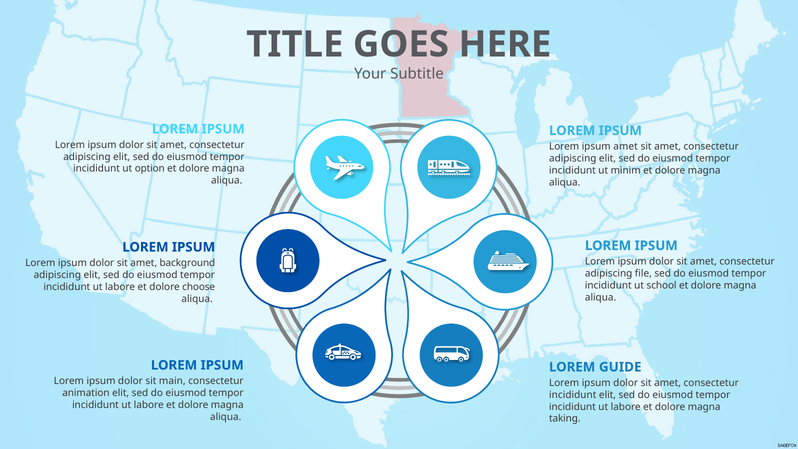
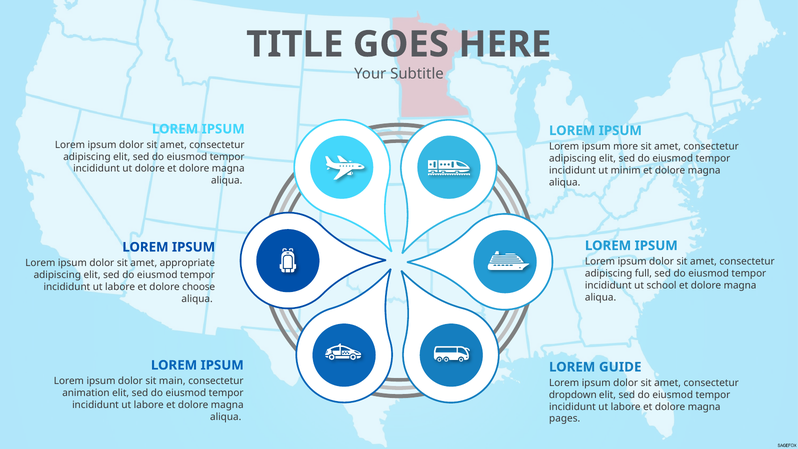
ipsum amet: amet -> more
ut option: option -> dolore
background: background -> appropriate
file: file -> full
incididunt at (573, 395): incididunt -> dropdown
taking: taking -> pages
